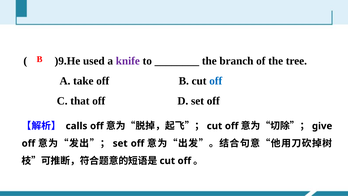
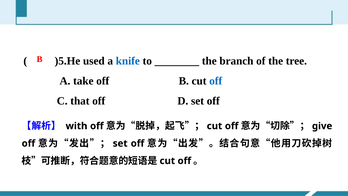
)9.He: )9.He -> )5.He
knife colour: purple -> blue
calls: calls -> with
